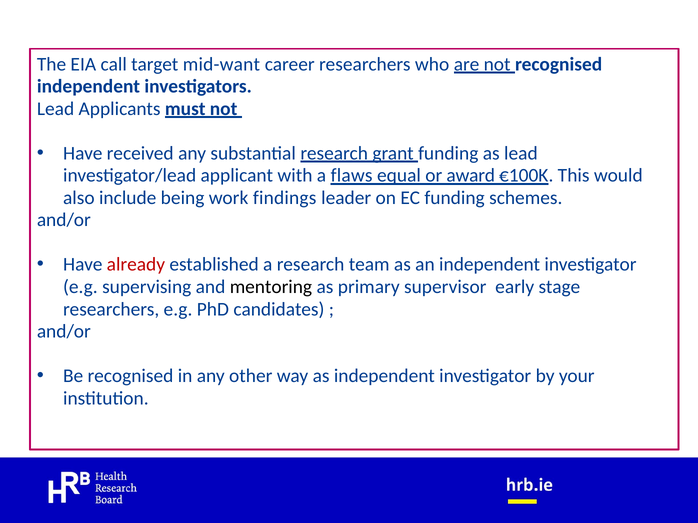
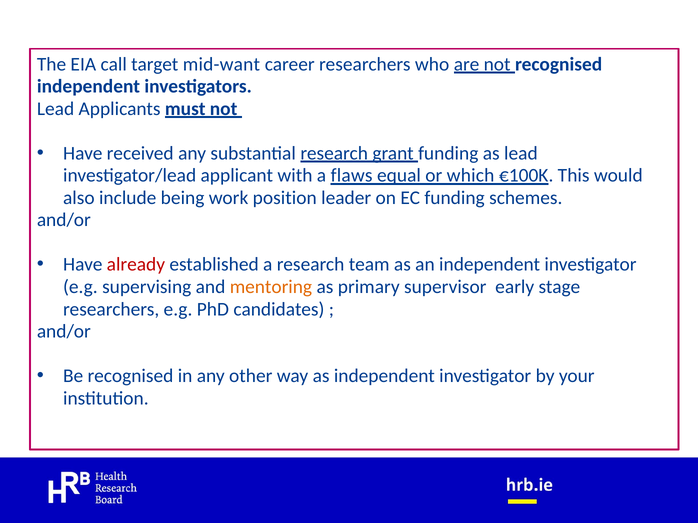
award: award -> which
findings: findings -> position
mentoring colour: black -> orange
